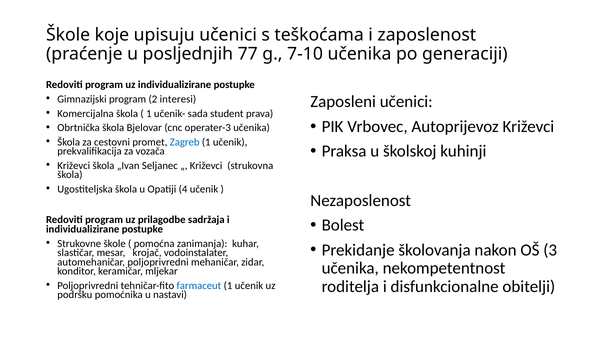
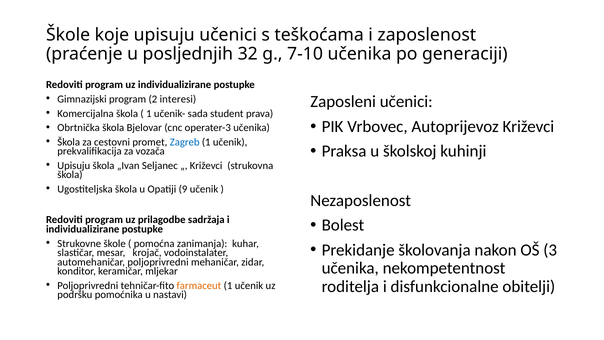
77: 77 -> 32
Križevci at (74, 165): Križevci -> Upisuju
4: 4 -> 9
farmaceut colour: blue -> orange
